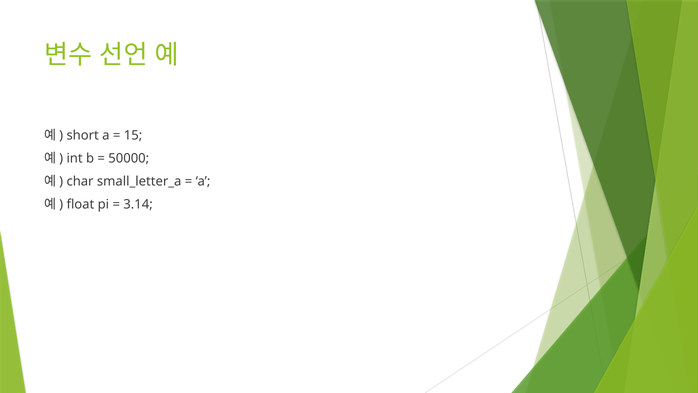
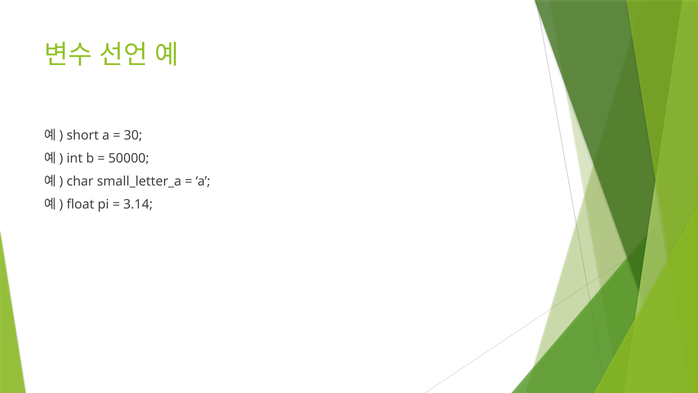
15: 15 -> 30
